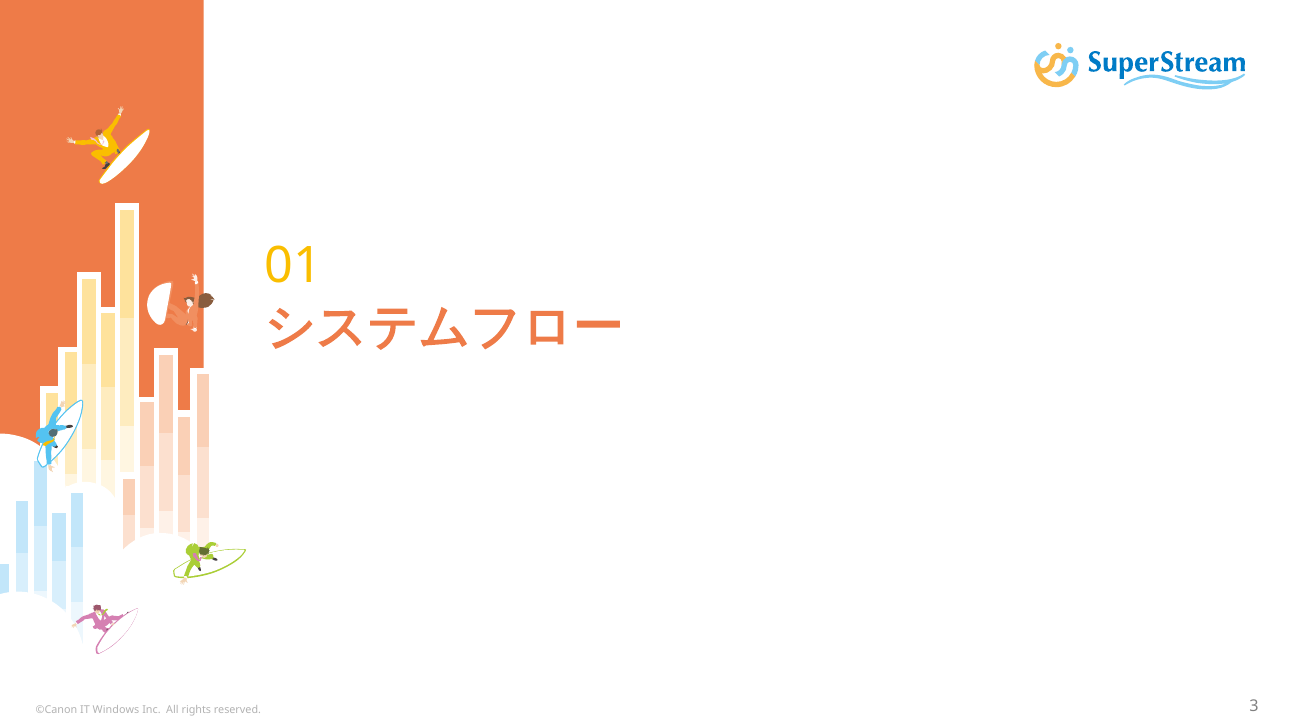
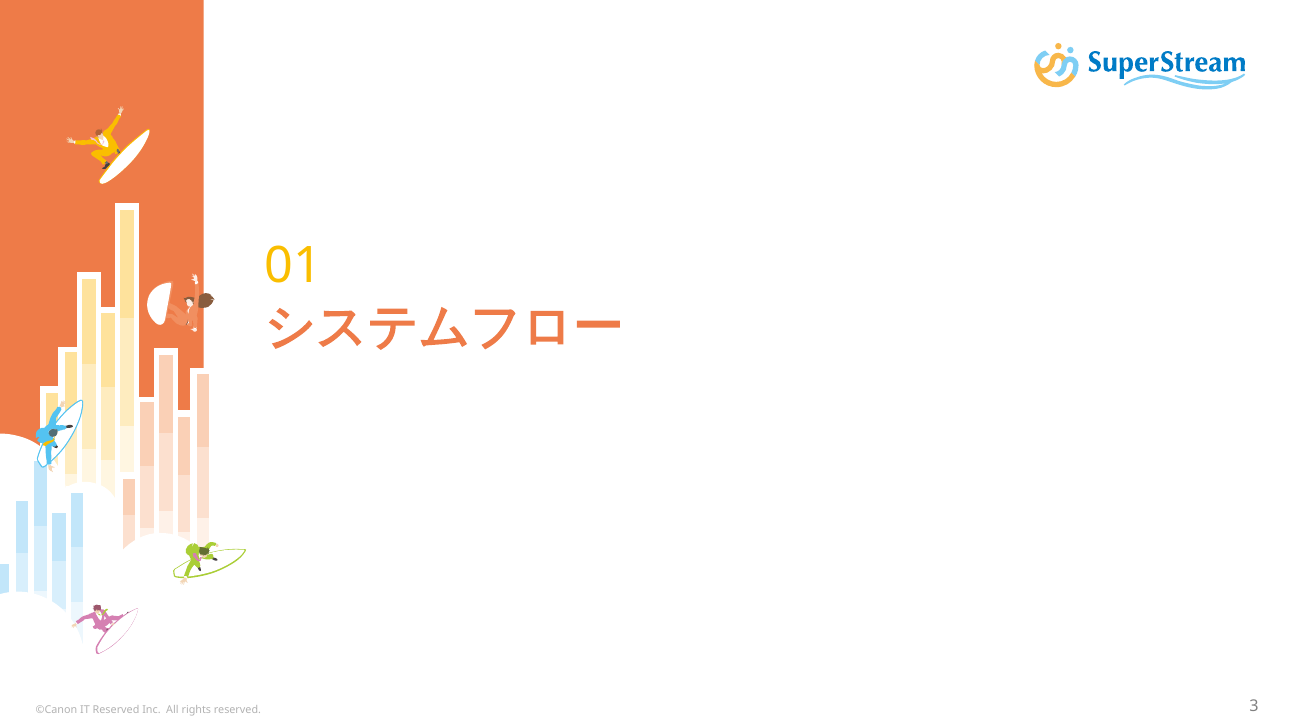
IT Windows: Windows -> Reserved
